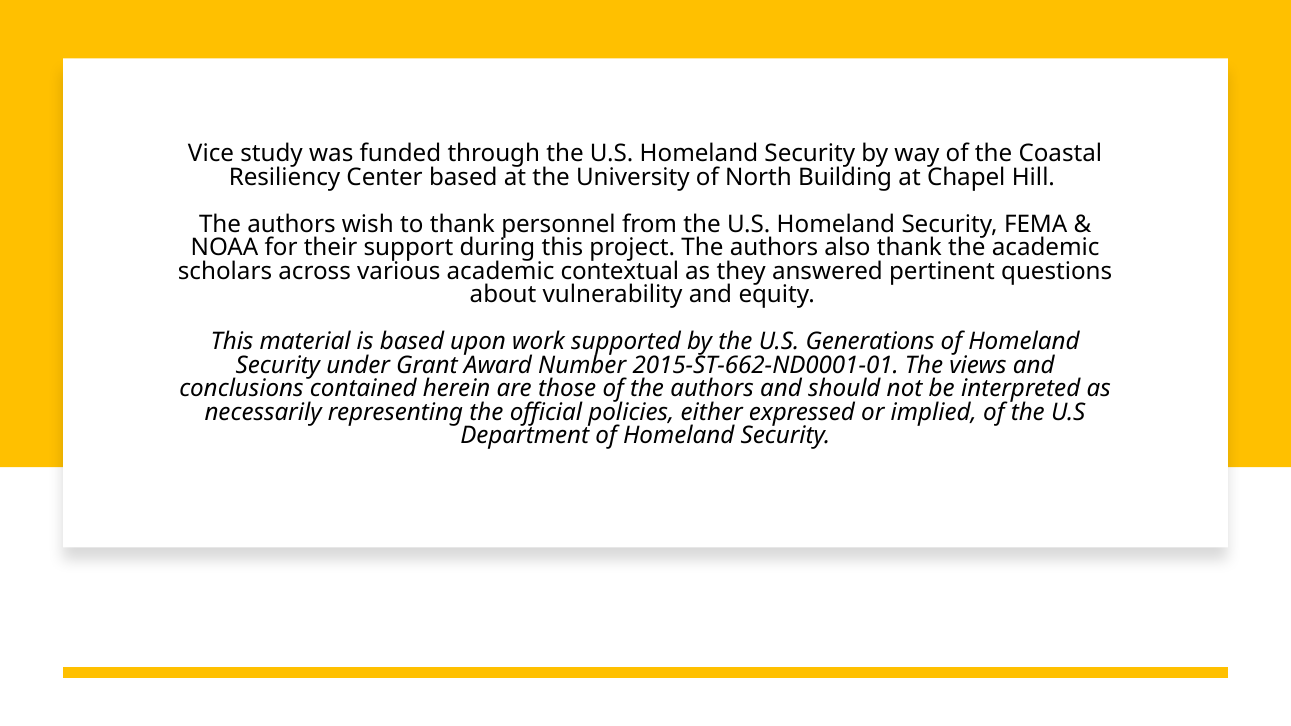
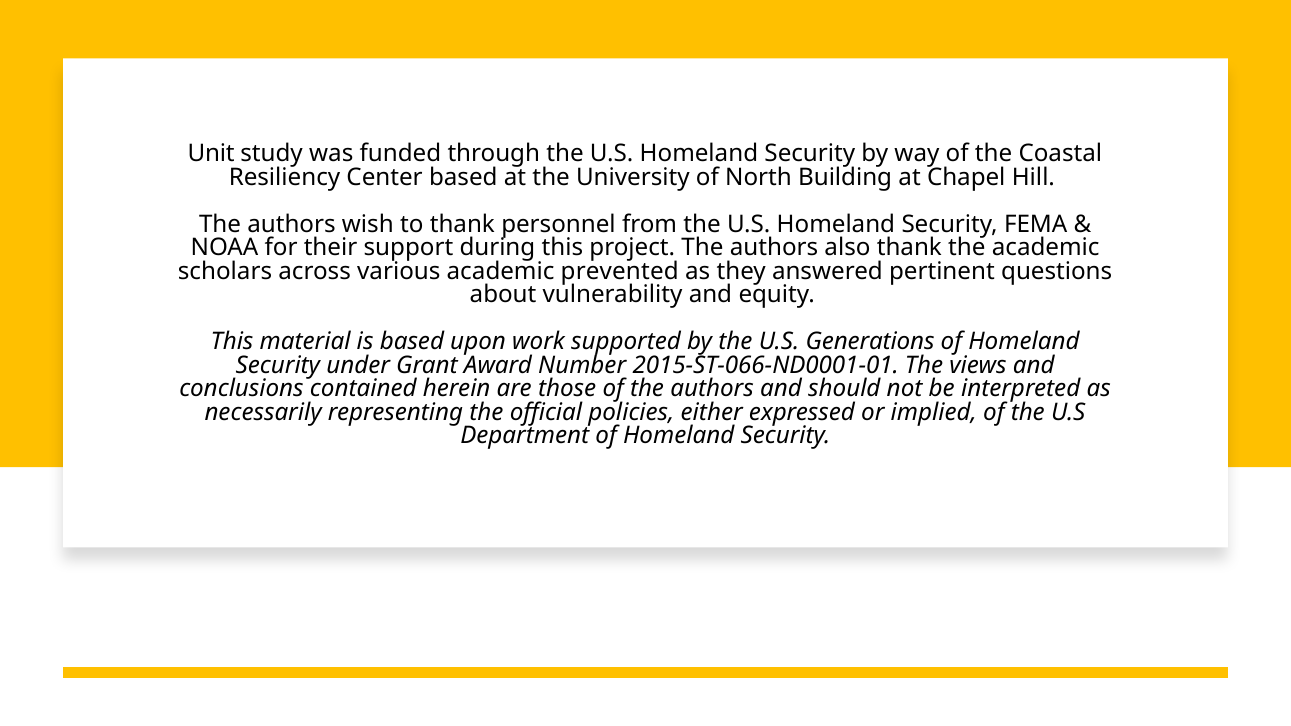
Vice: Vice -> Unit
contextual: contextual -> prevented
2015-ST-662-ND0001-01: 2015-ST-662-ND0001-01 -> 2015-ST-066-ND0001-01
